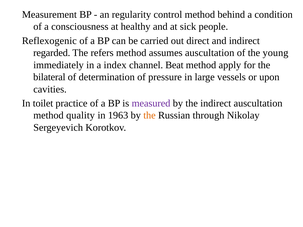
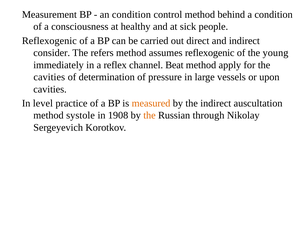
an regularity: regularity -> condition
regarded: regarded -> consider
assumes auscultation: auscultation -> reflexogenic
index: index -> reflex
bilateral at (49, 77): bilateral -> cavities
toilet: toilet -> level
measured colour: purple -> orange
quality: quality -> systole
1963: 1963 -> 1908
